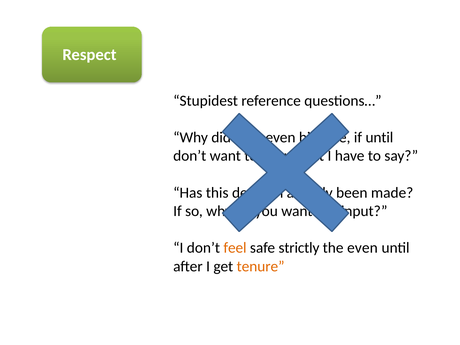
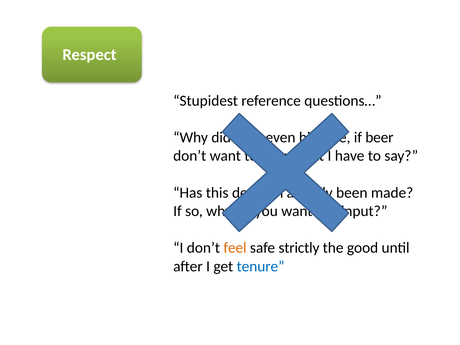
if until: until -> beer
the even: even -> good
tenure colour: orange -> blue
